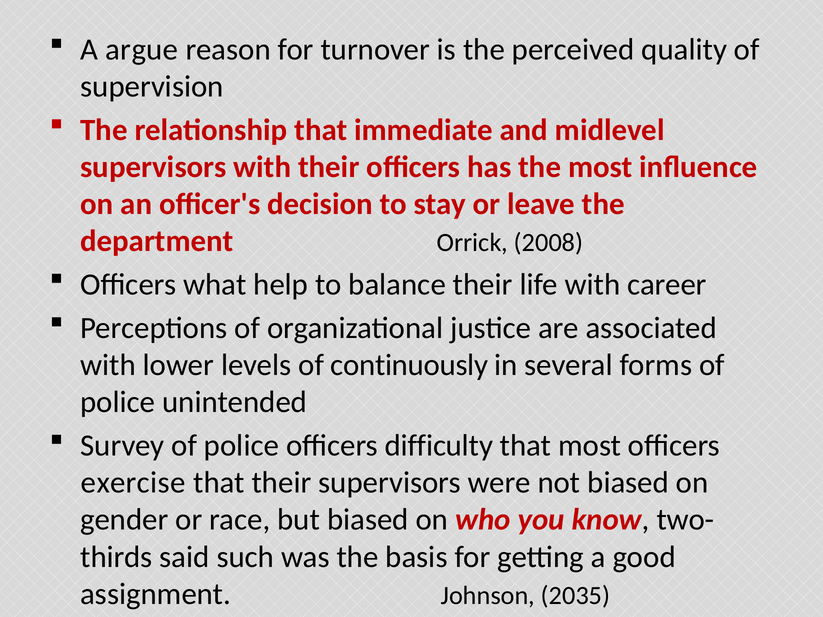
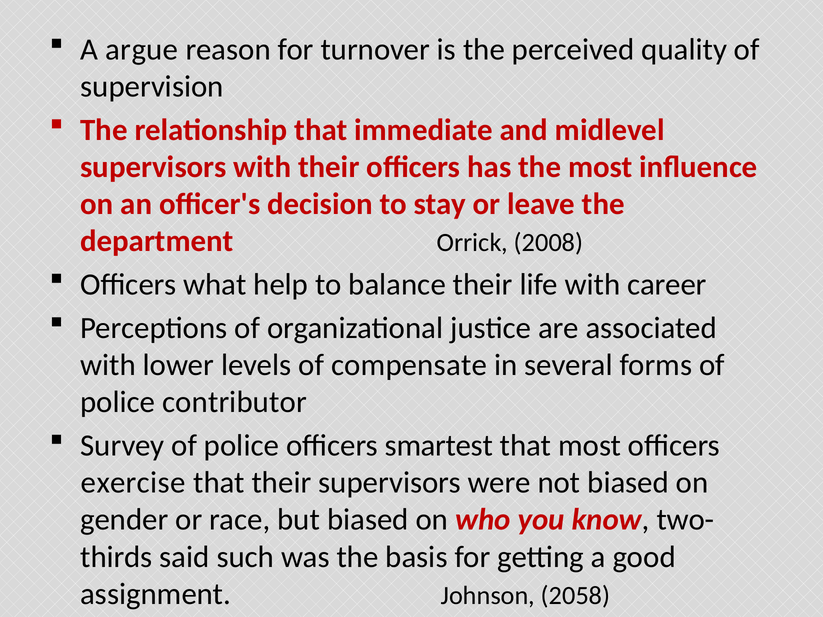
continuously: continuously -> compensate
unintended: unintended -> contributor
difficulty: difficulty -> smartest
2035: 2035 -> 2058
